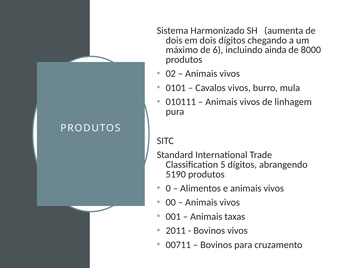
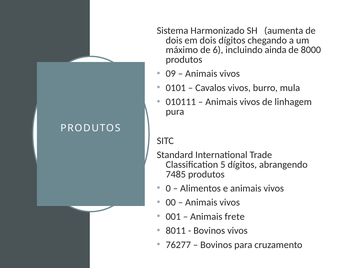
02: 02 -> 09
5190: 5190 -> 7485
taxas: taxas -> frete
2011: 2011 -> 8011
00711: 00711 -> 76277
